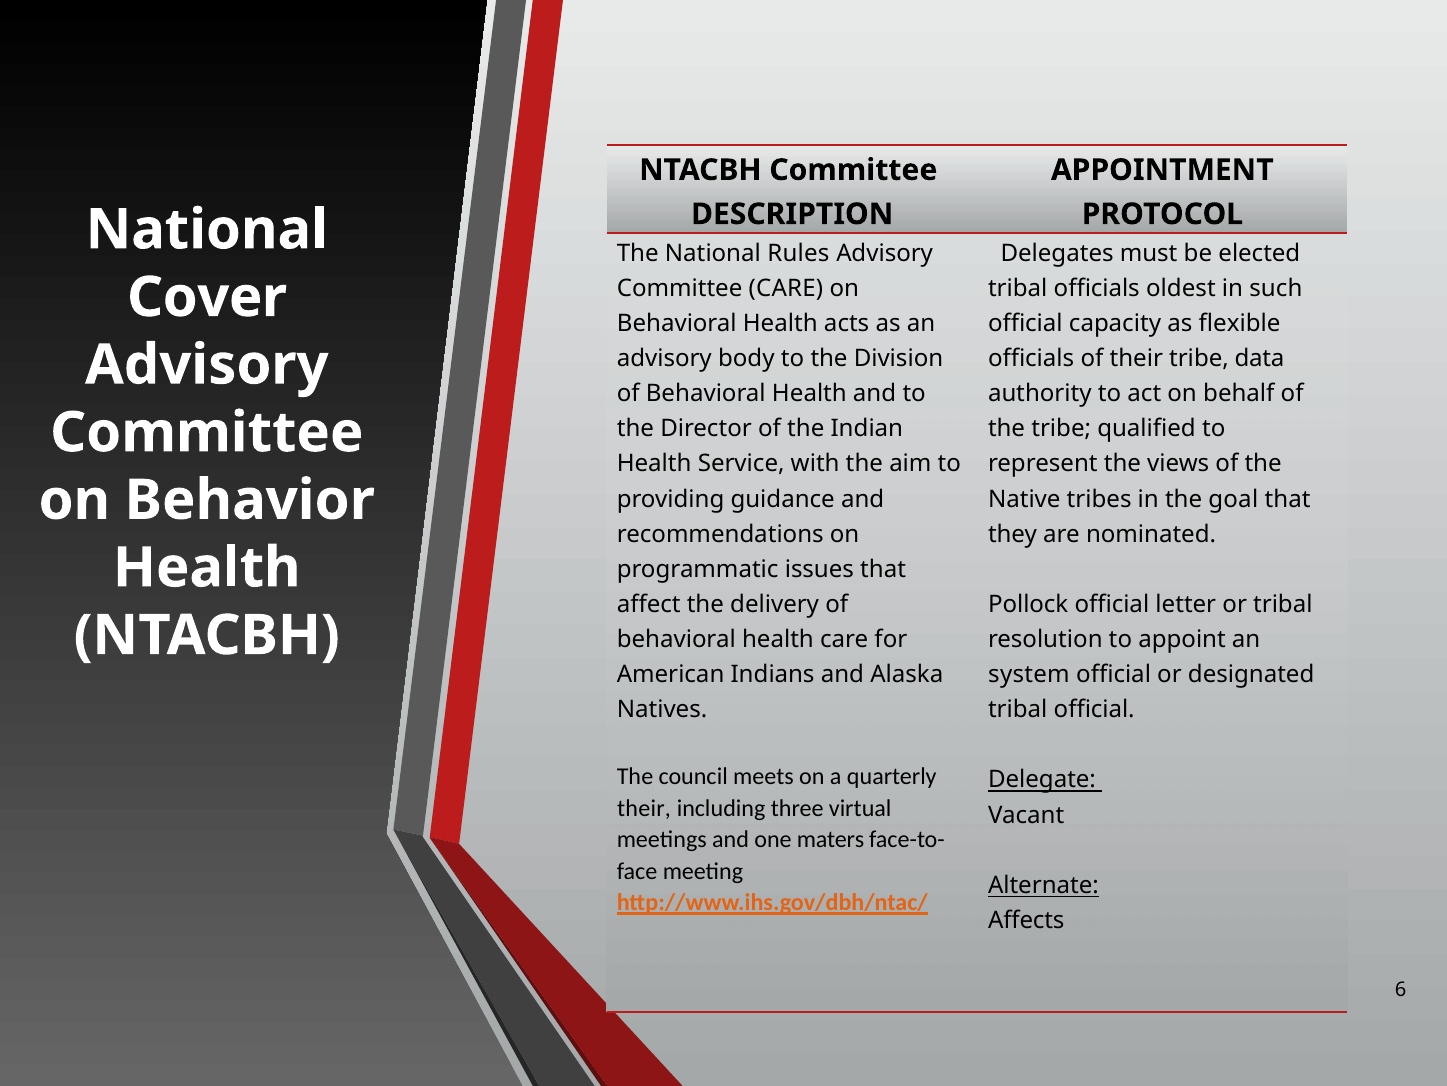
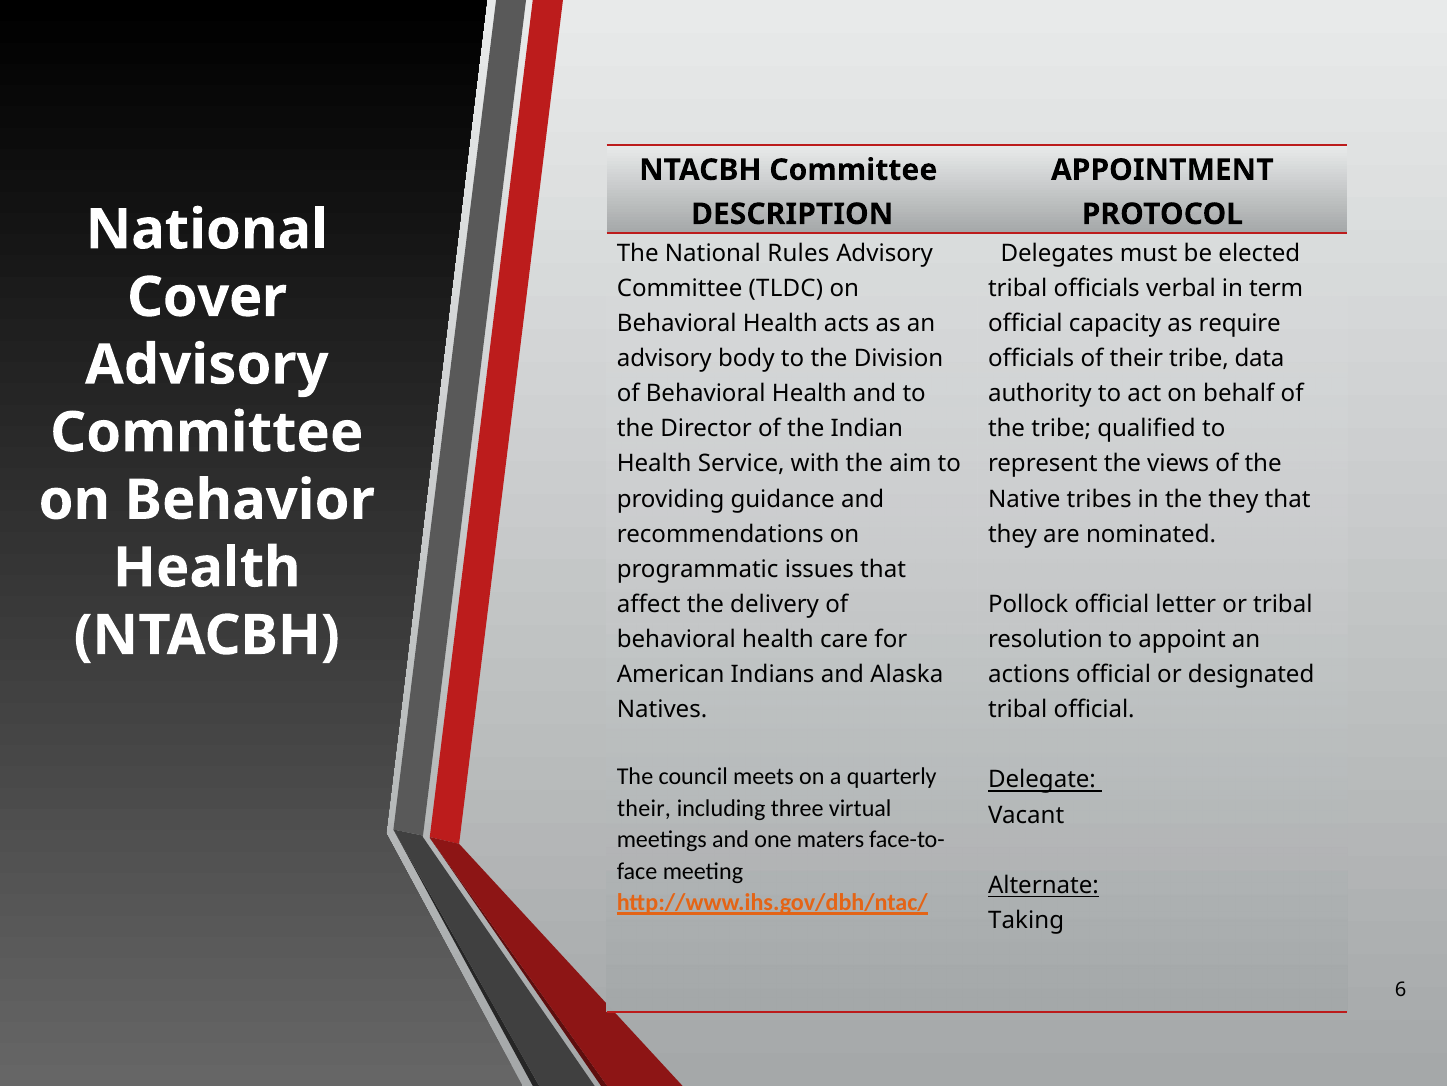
Committee CARE: CARE -> TLDC
oldest: oldest -> verbal
such: such -> term
flexible: flexible -> require
the goal: goal -> they
system: system -> actions
Affects: Affects -> Taking
